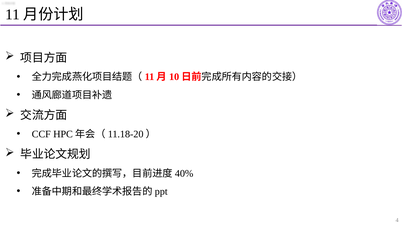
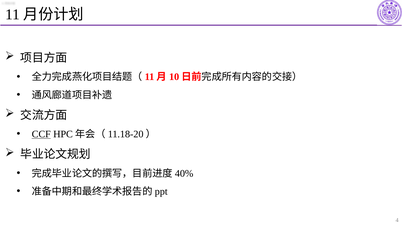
CCF underline: none -> present
